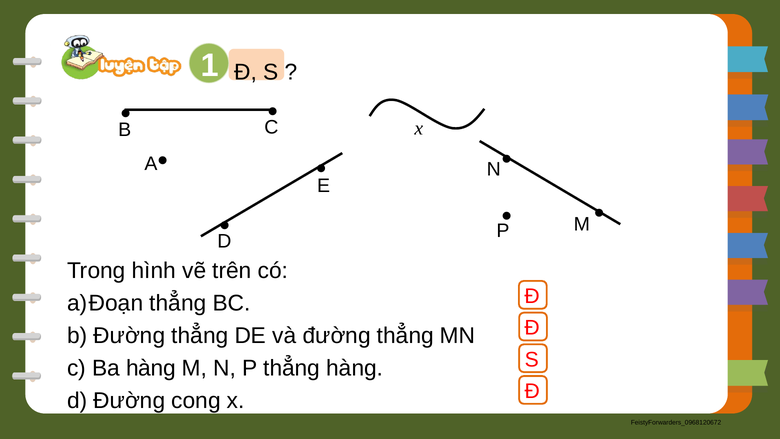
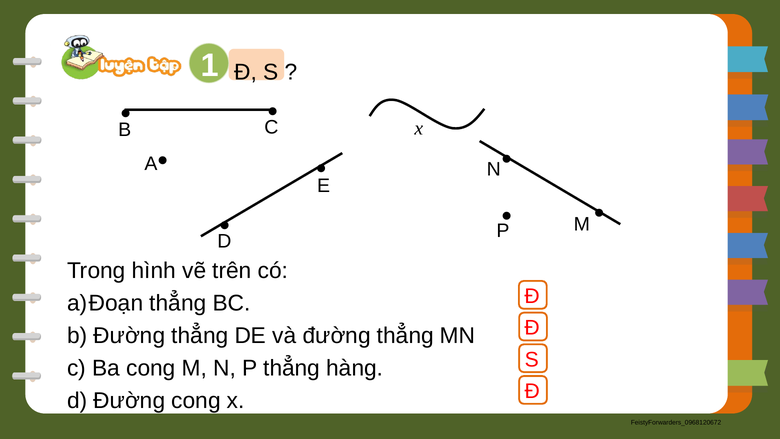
Ba hàng: hàng -> cong
